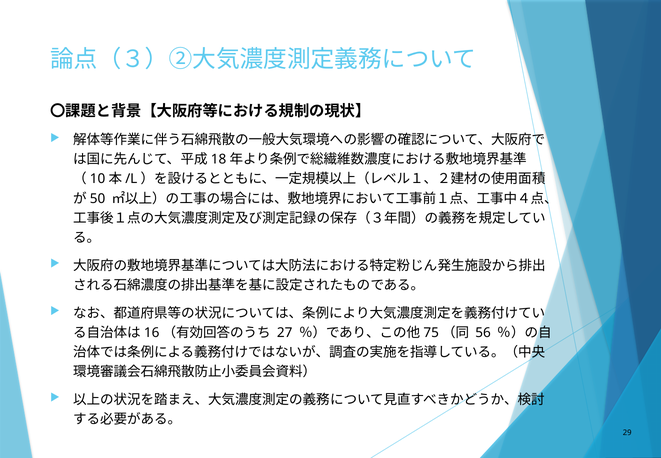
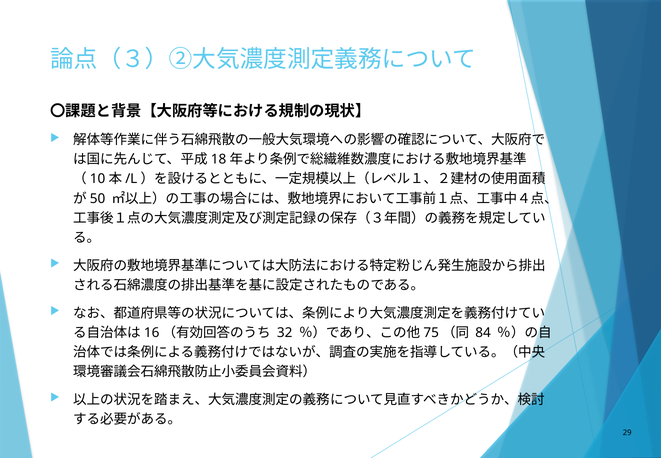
27: 27 -> 32
56: 56 -> 84
